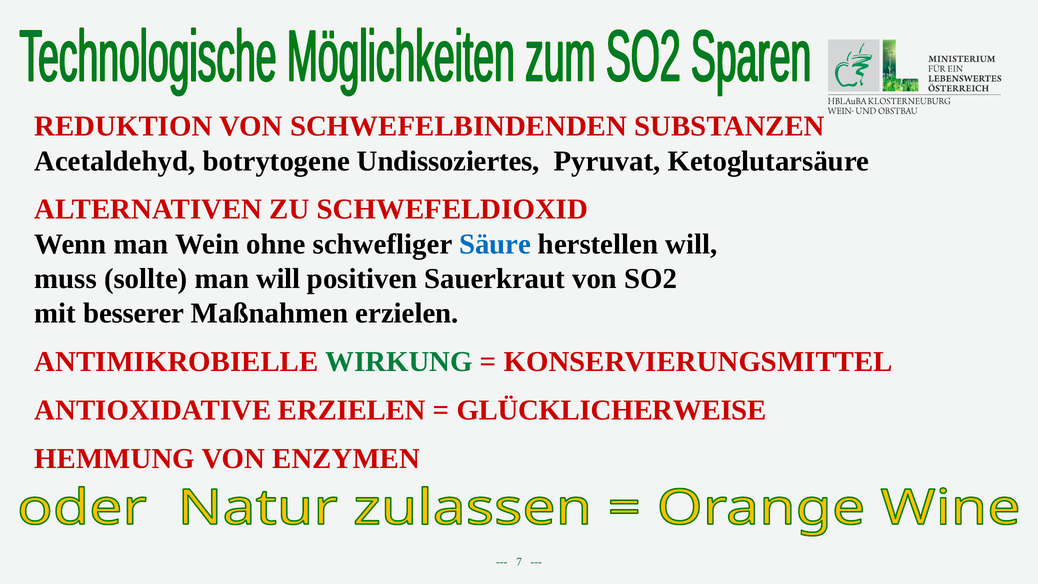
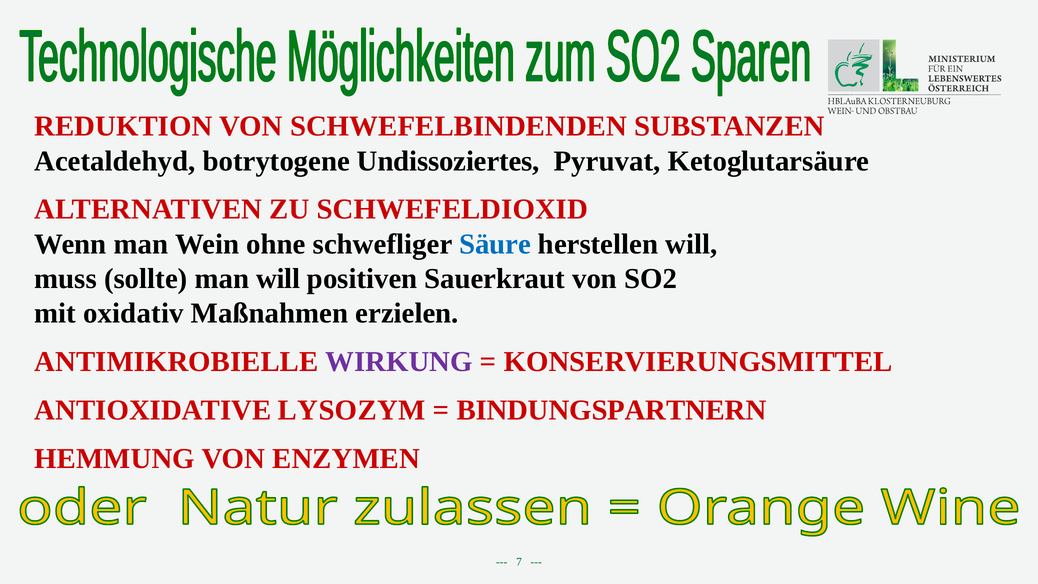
besserer: besserer -> oxidativ
WIRKUNG colour: green -> purple
ANTIOXIDATIVE ERZIELEN: ERZIELEN -> LYSOZYM
GLÜCKLICHERWEISE: GLÜCKLICHERWEISE -> BINDUNGSPARTNERN
